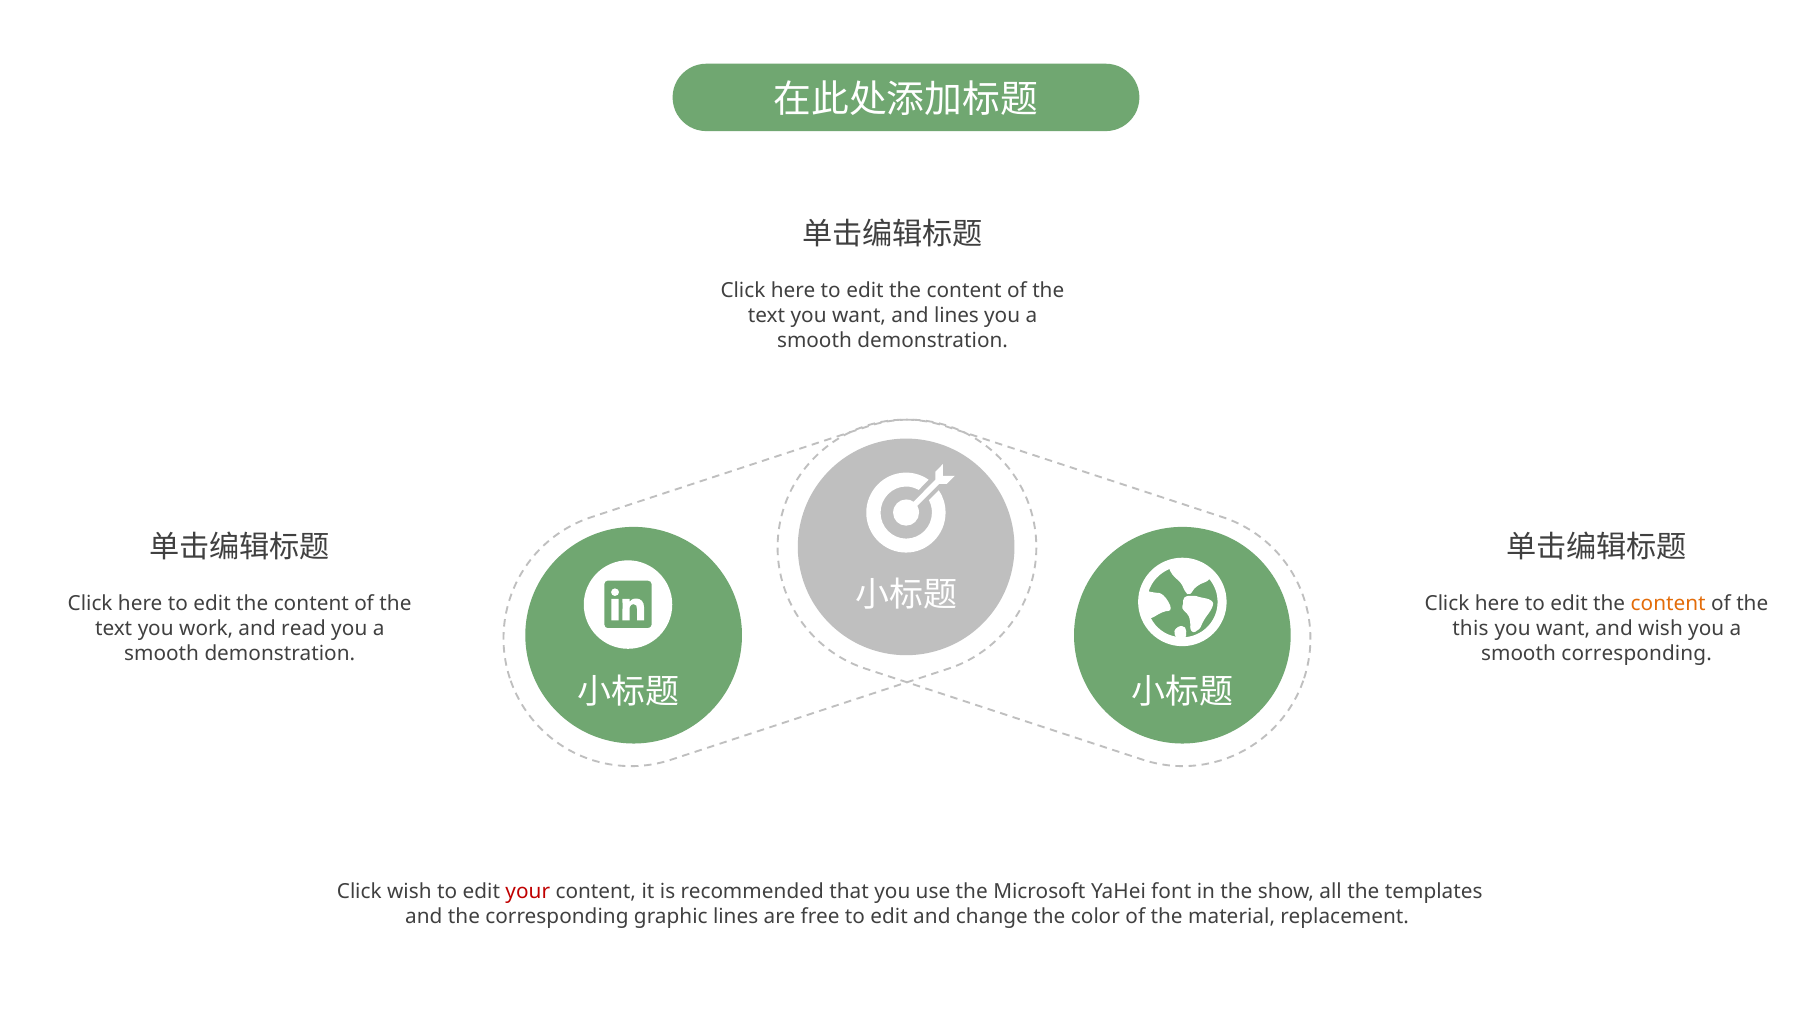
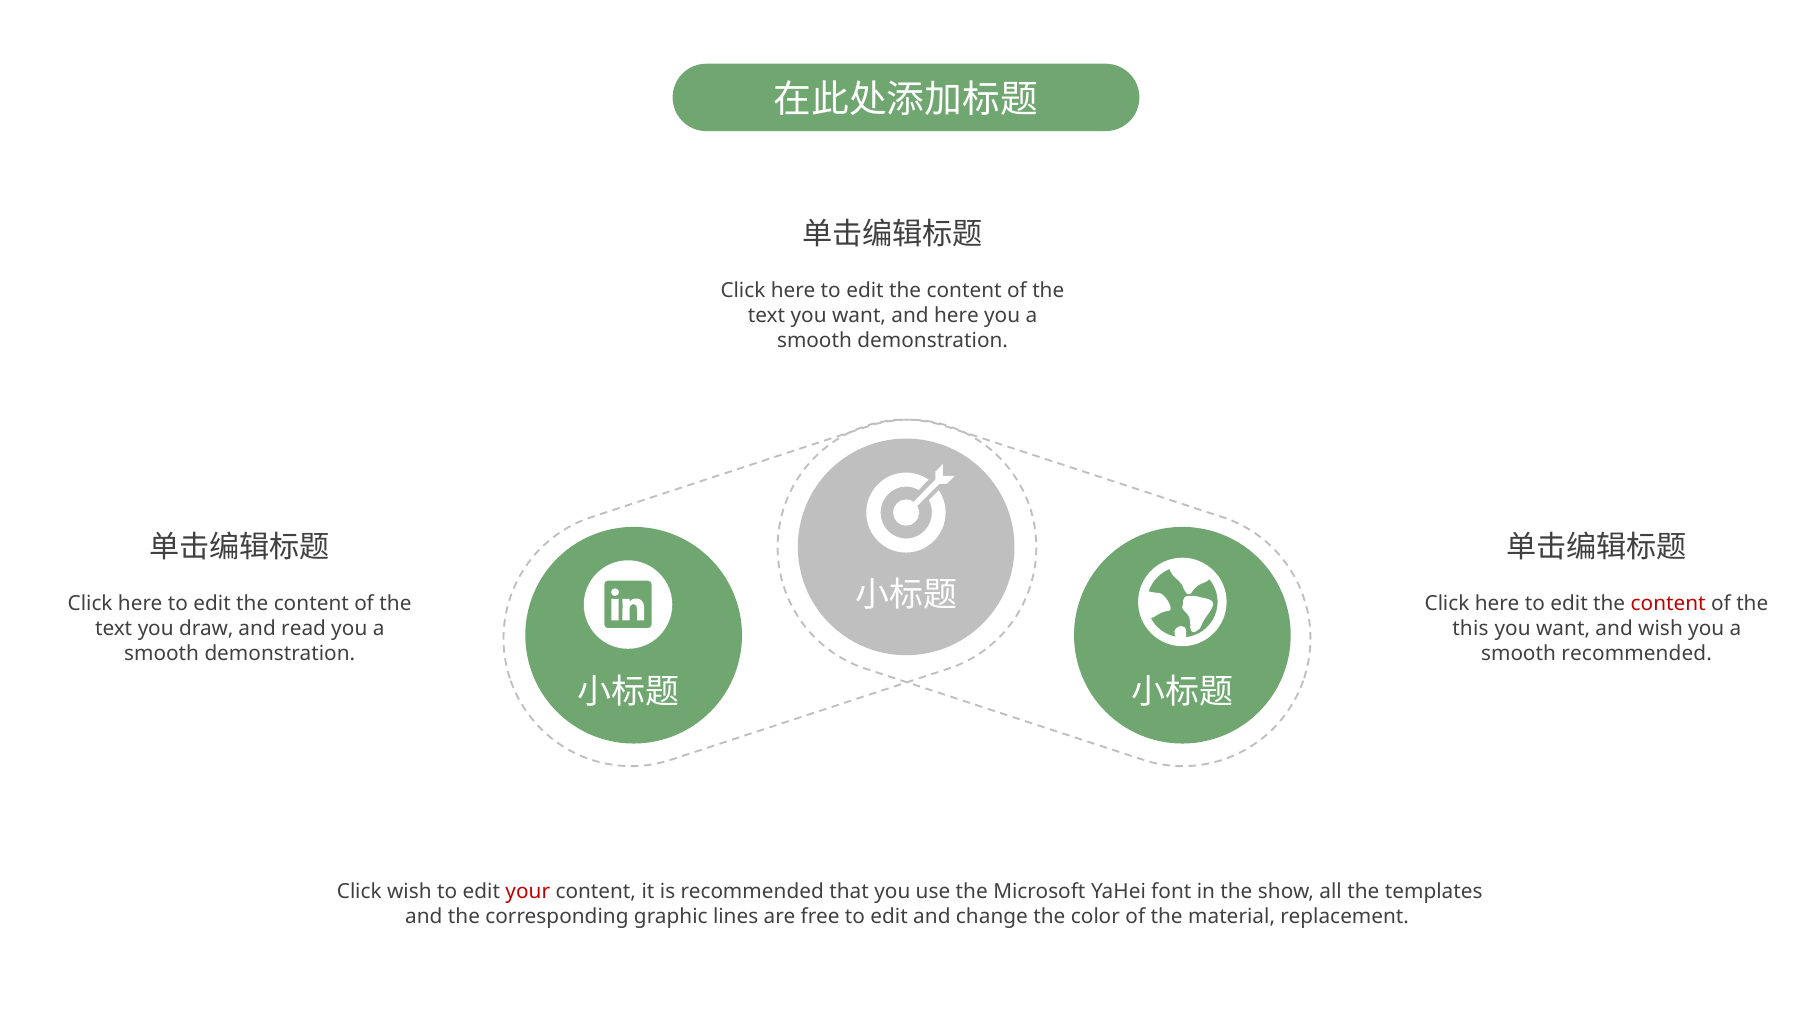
and lines: lines -> here
content at (1668, 604) colour: orange -> red
work: work -> draw
smooth corresponding: corresponding -> recommended
